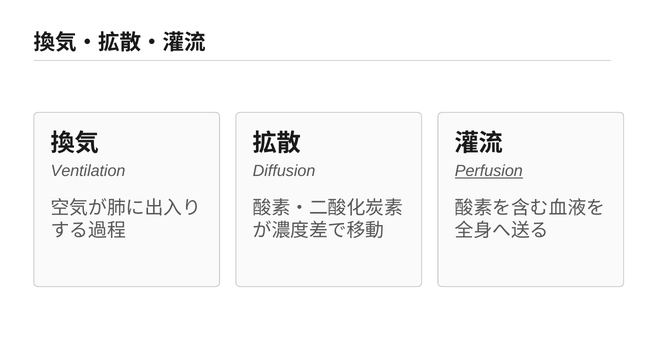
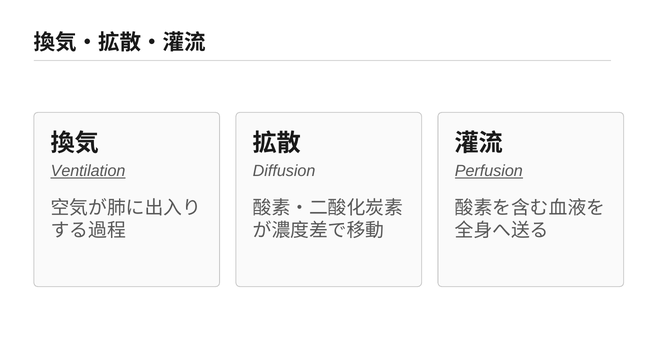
Ventilation underline: none -> present
